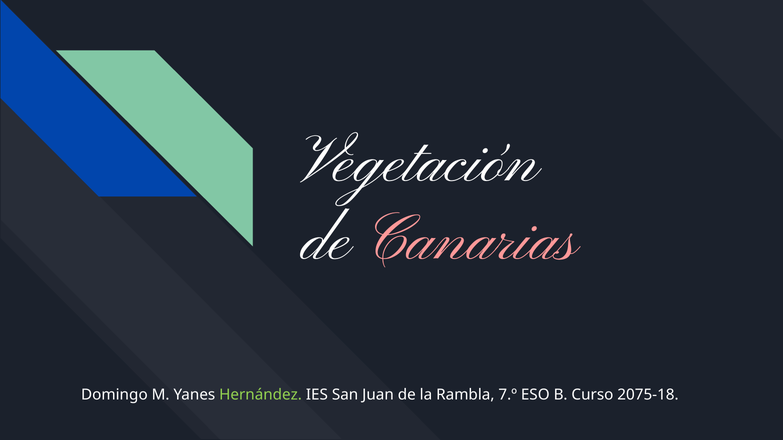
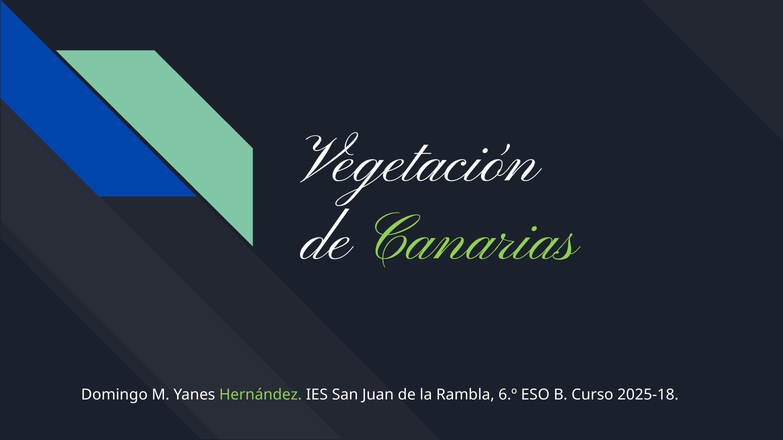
Canarias colour: pink -> light green
7.º: 7.º -> 6.º
2075-18: 2075-18 -> 2025-18
